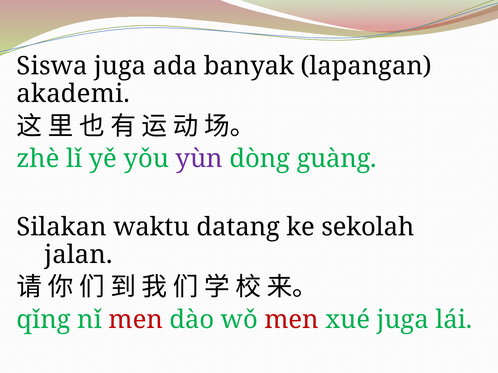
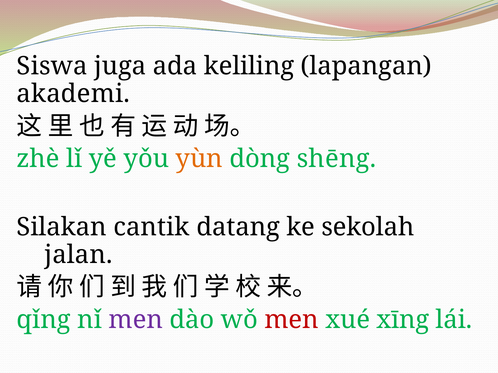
banyak: banyak -> keliling
yùn colour: purple -> orange
guàng: guàng -> shēng
waktu: waktu -> cantik
men at (136, 320) colour: red -> purple
xué juga: juga -> xīng
